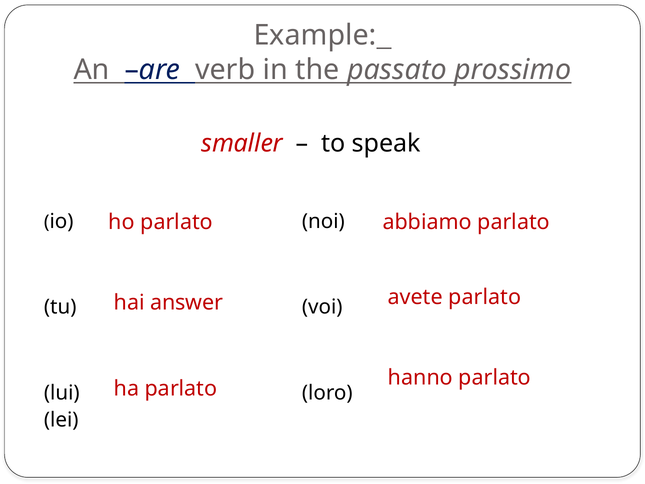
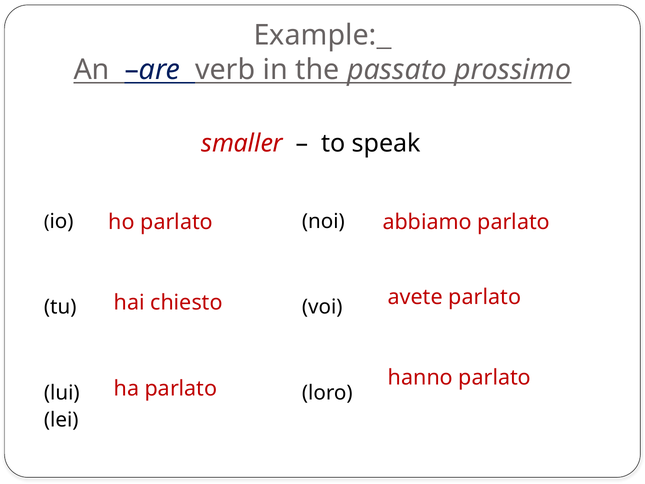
answer: answer -> chiesto
